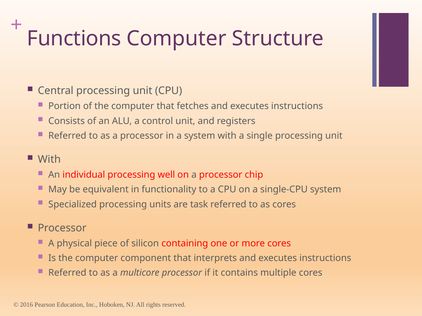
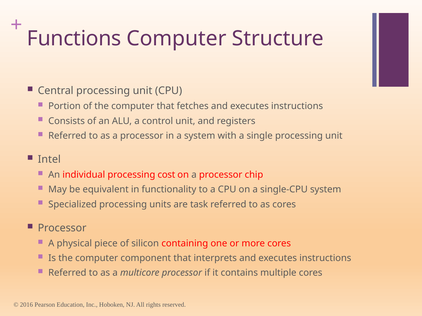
With at (49, 160): With -> Intel
well: well -> cost
